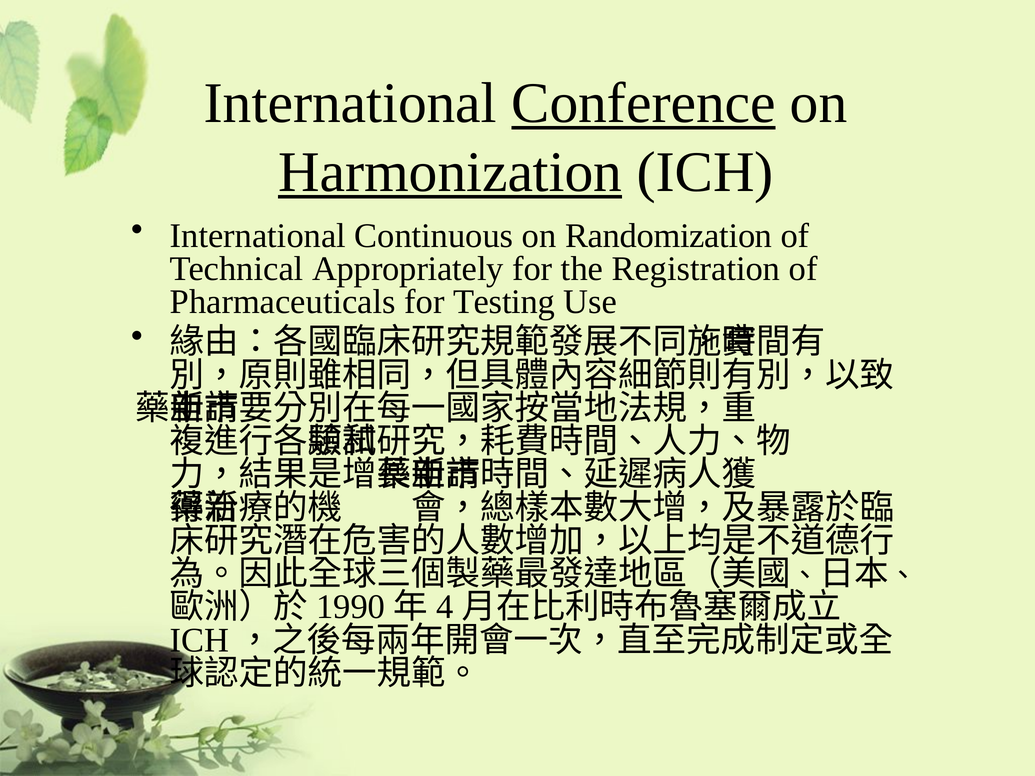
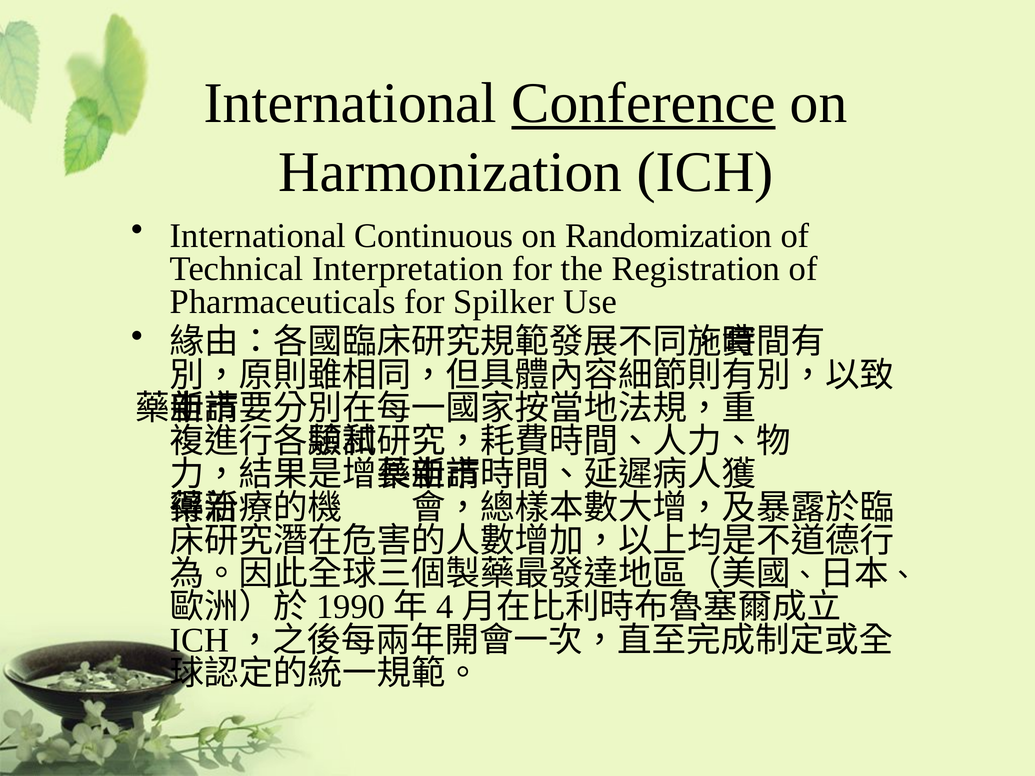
Harmonization underline: present -> none
Appropriately: Appropriately -> Interpretation
Testing: Testing -> Spilker
